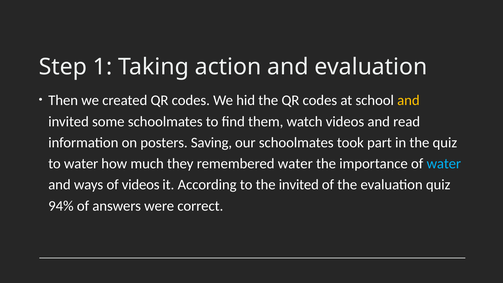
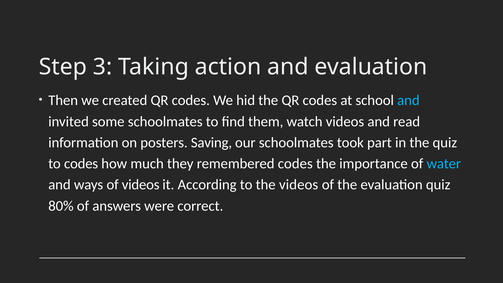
1: 1 -> 3
and at (408, 100) colour: yellow -> light blue
to water: water -> codes
remembered water: water -> codes
the invited: invited -> videos
94%: 94% -> 80%
